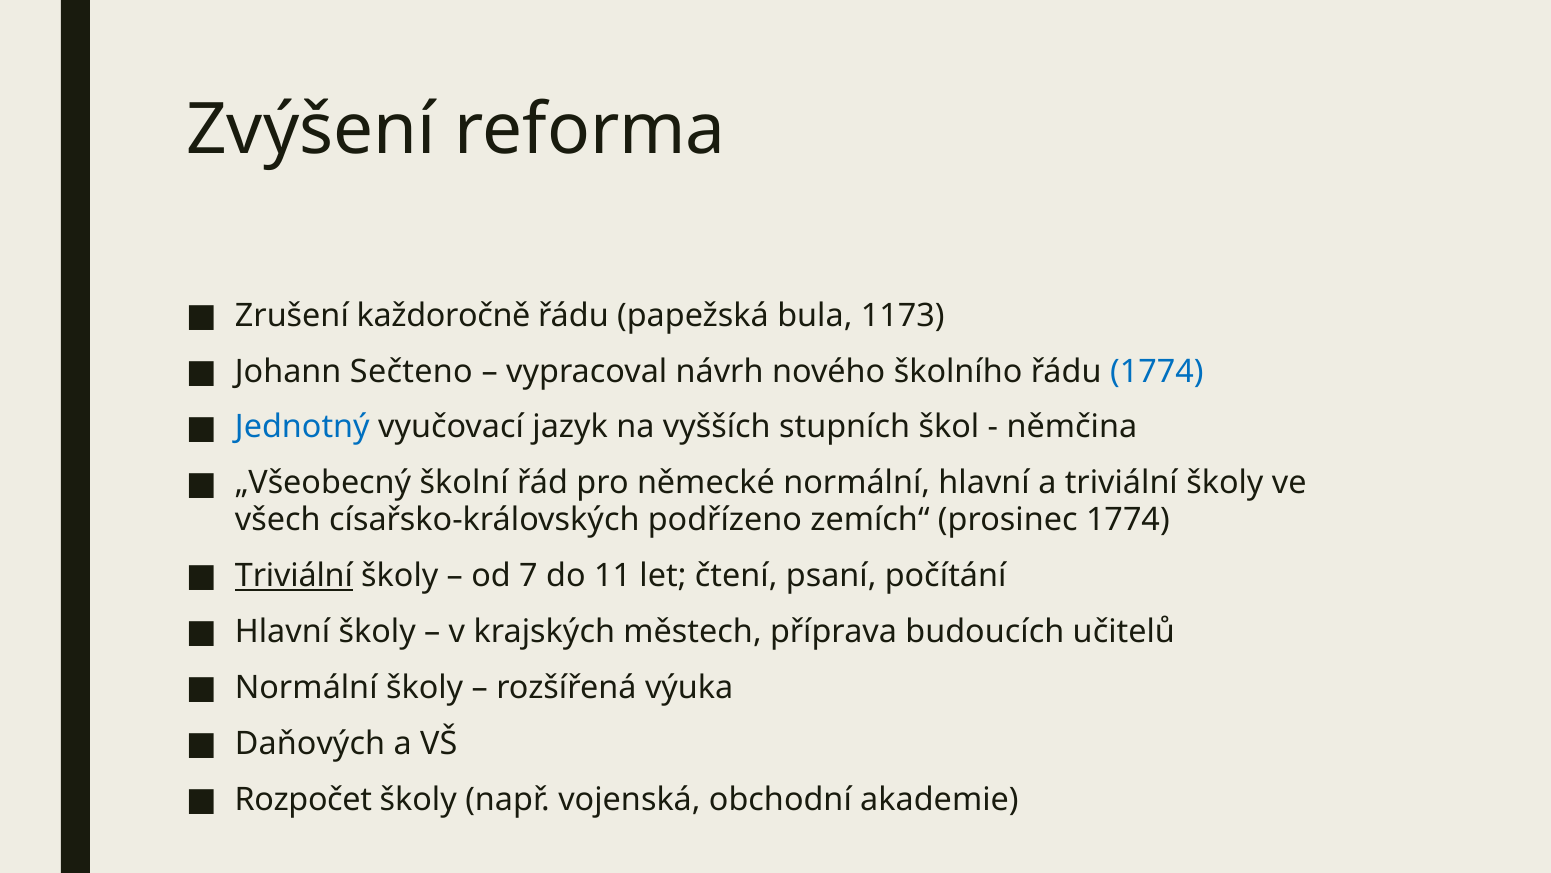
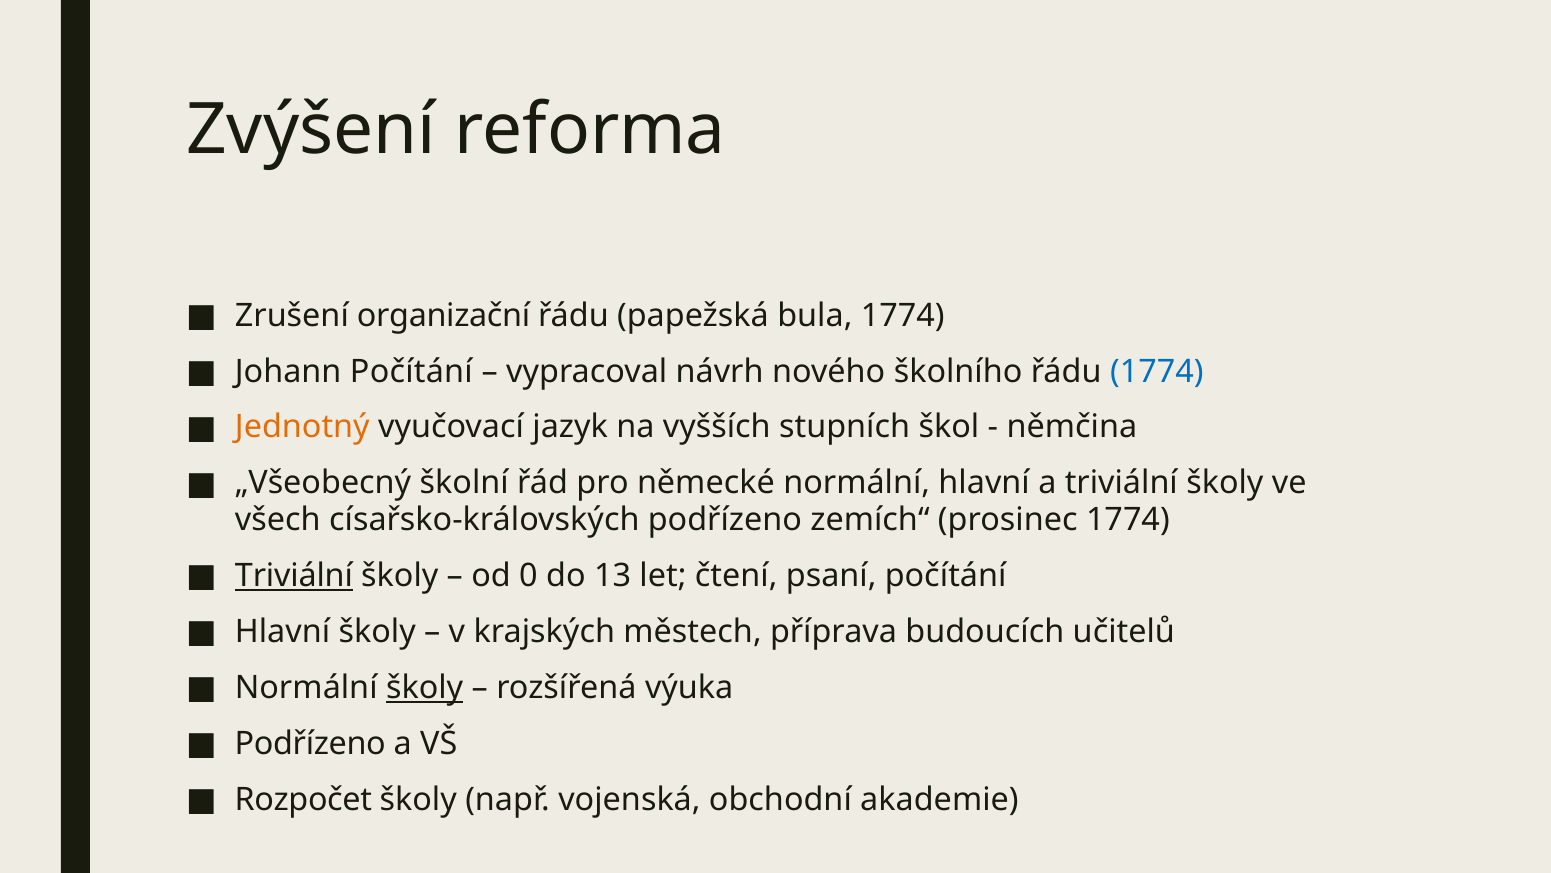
každoročně: každoročně -> organizační
bula 1173: 1173 -> 1774
Johann Sečteno: Sečteno -> Počítání
Jednotný colour: blue -> orange
7: 7 -> 0
11: 11 -> 13
školy at (425, 687) underline: none -> present
Daňových at (310, 743): Daňových -> Podřízeno
